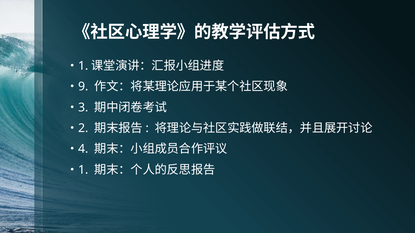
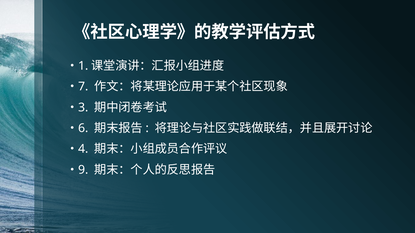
9: 9 -> 7
2: 2 -> 6
1 at (83, 170): 1 -> 9
